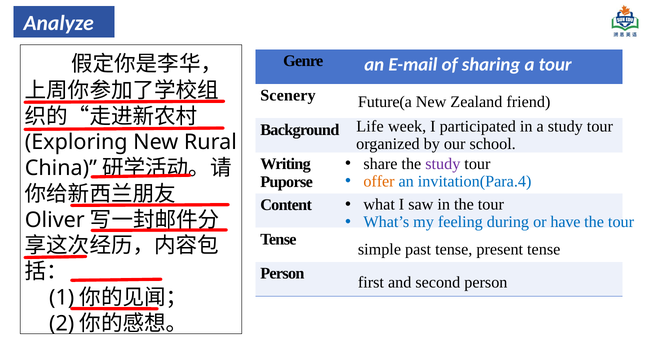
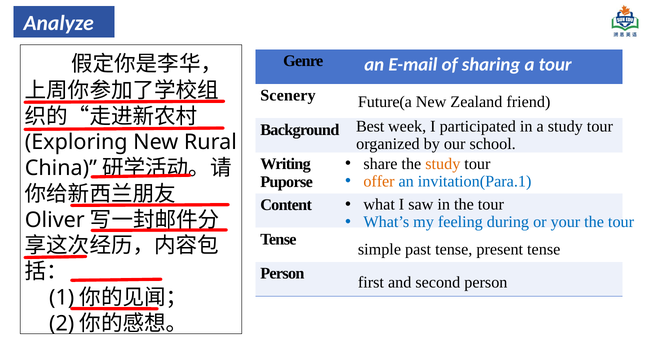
Life: Life -> Best
study at (443, 164) colour: purple -> orange
invitation(Para.4: invitation(Para.4 -> invitation(Para.1
have: have -> your
